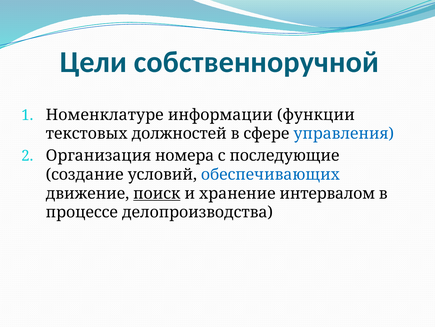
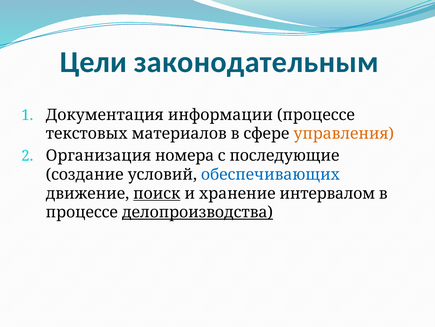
собственноручной: собственноручной -> законодательным
Номенклатуре: Номенклатуре -> Документация
информации функции: функции -> процессе
должностей: должностей -> материалов
управления colour: blue -> orange
делопроизводства underline: none -> present
